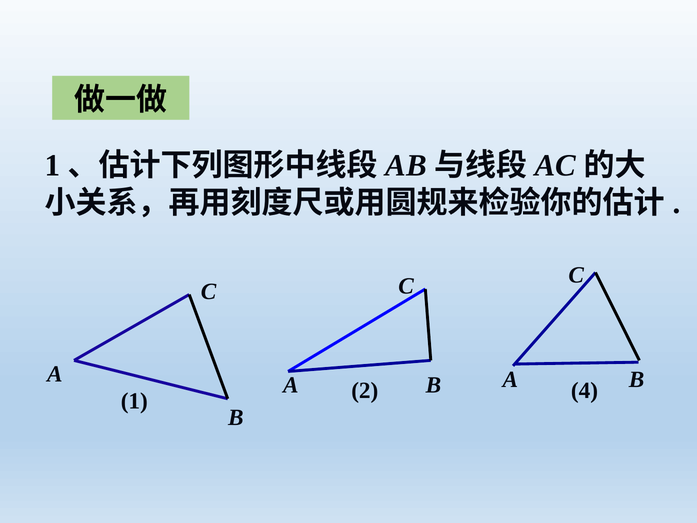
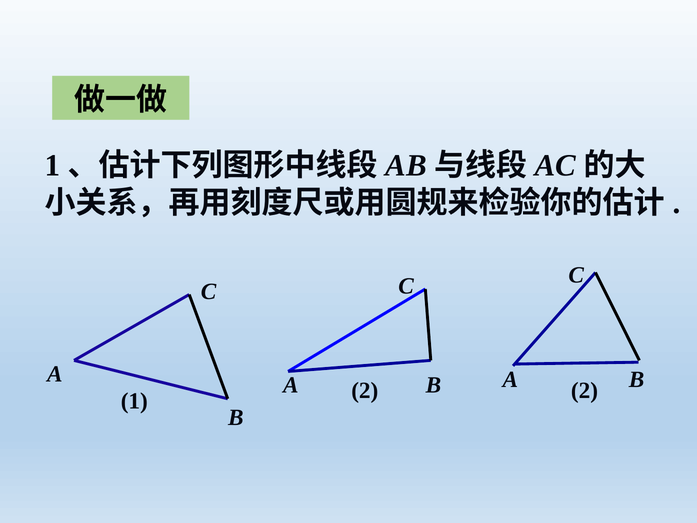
2 4: 4 -> 2
